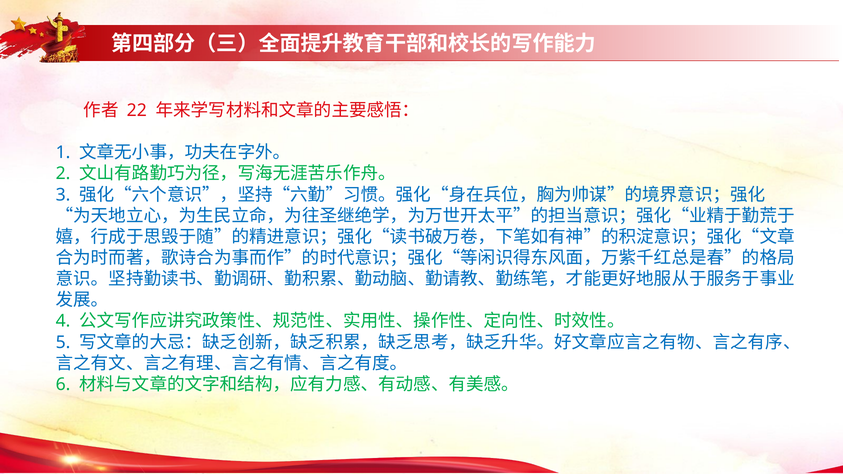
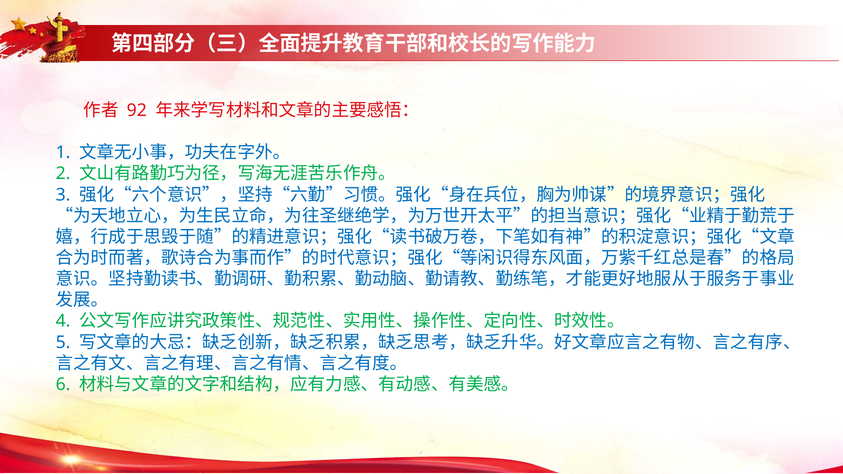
22: 22 -> 92
